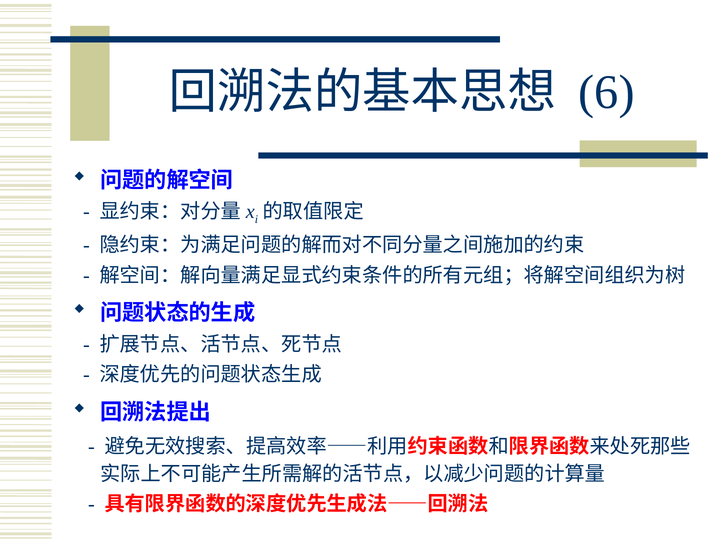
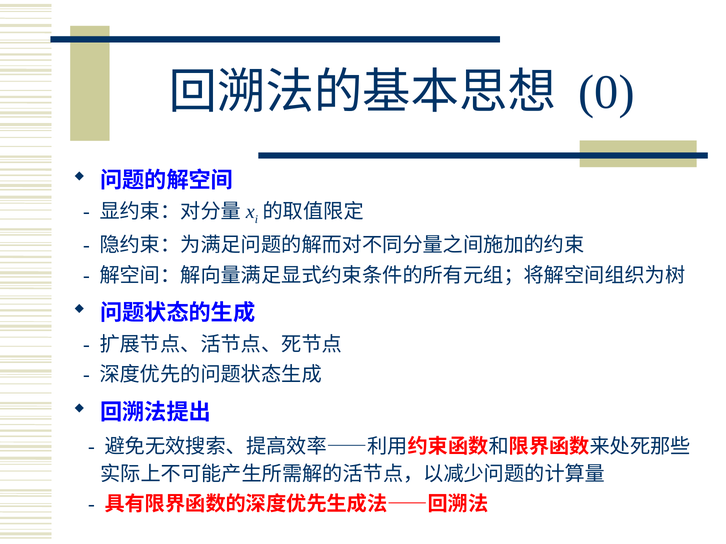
6: 6 -> 0
